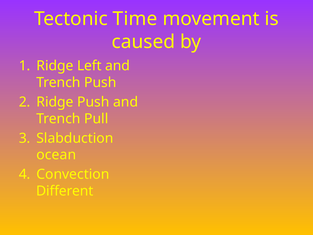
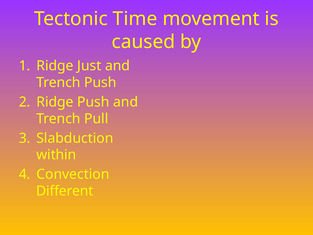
Left: Left -> Just
ocean: ocean -> within
